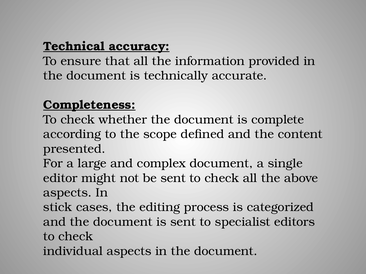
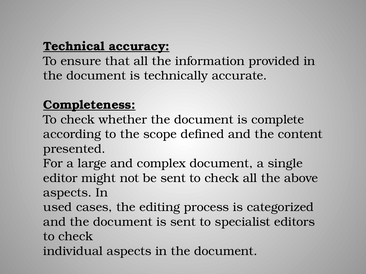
stick: stick -> used
